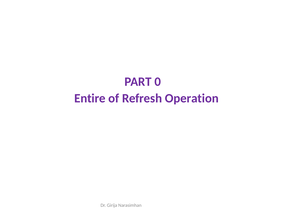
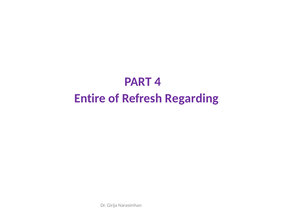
0: 0 -> 4
Operation: Operation -> Regarding
